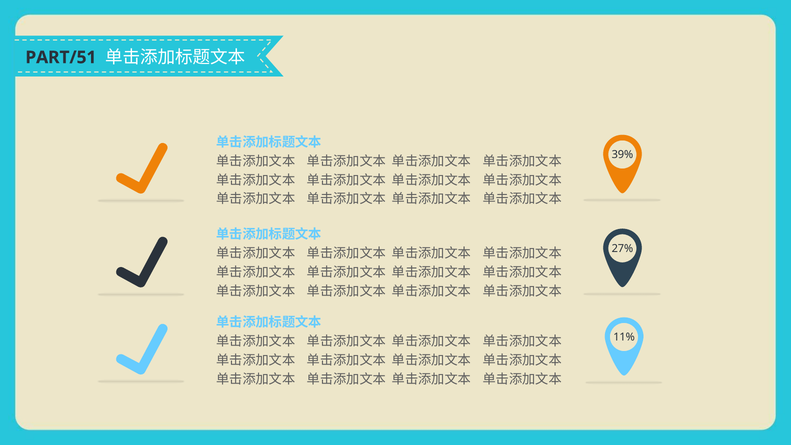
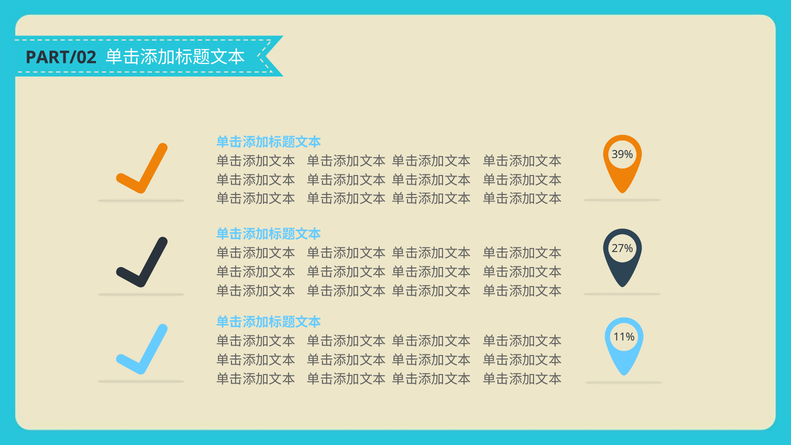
PART/51: PART/51 -> PART/02
